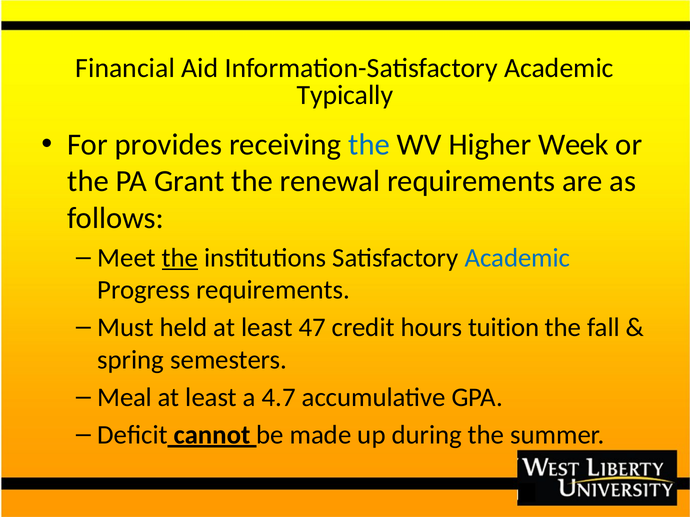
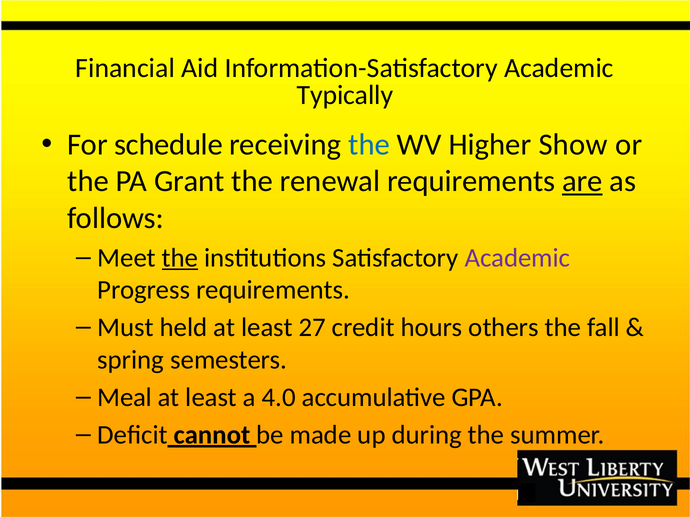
provides: provides -> schedule
Week: Week -> Show
are underline: none -> present
Academic at (517, 258) colour: blue -> purple
47: 47 -> 27
tuition: tuition -> others
4.7: 4.7 -> 4.0
